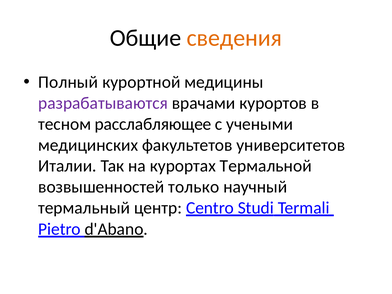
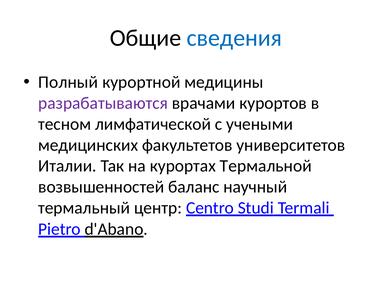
сведения colour: orange -> blue
расслабляющее: расслабляющее -> лимфатической
только: только -> баланс
